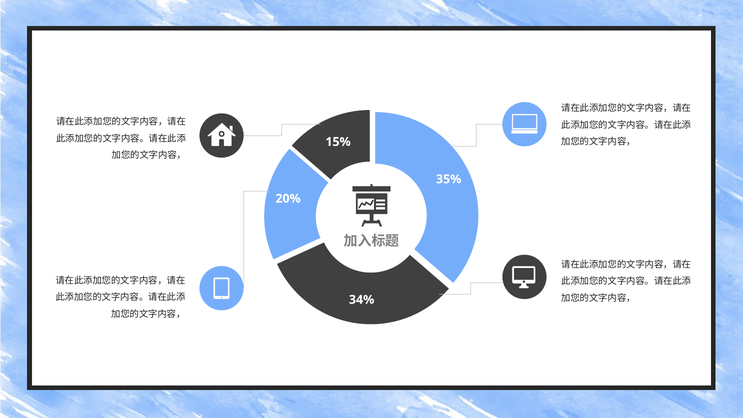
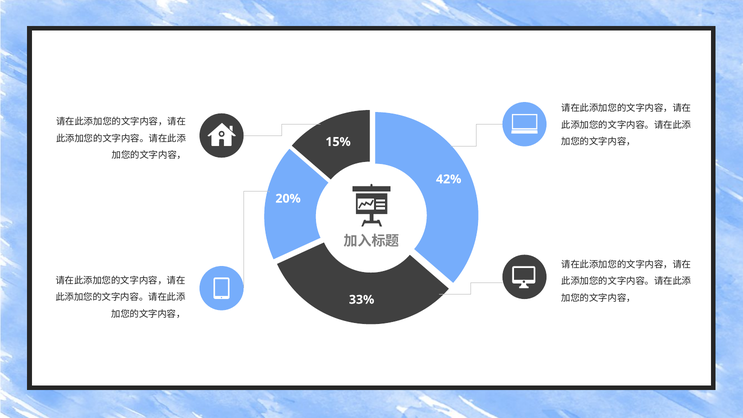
35%: 35% -> 42%
34%: 34% -> 33%
